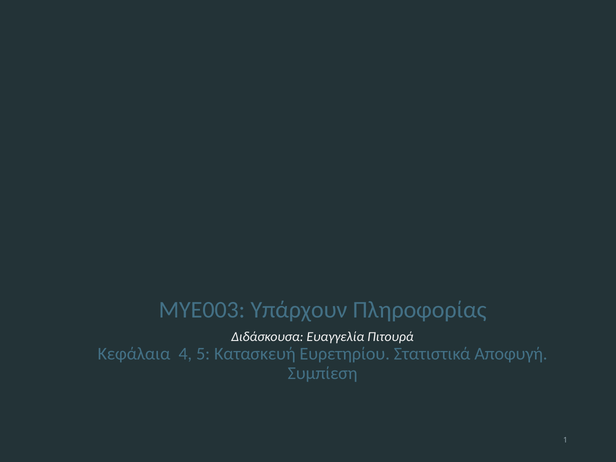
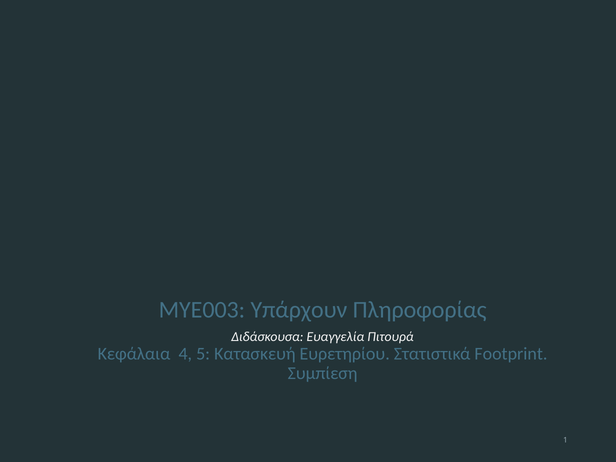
Αποφυγή: Αποφυγή -> Footprint
